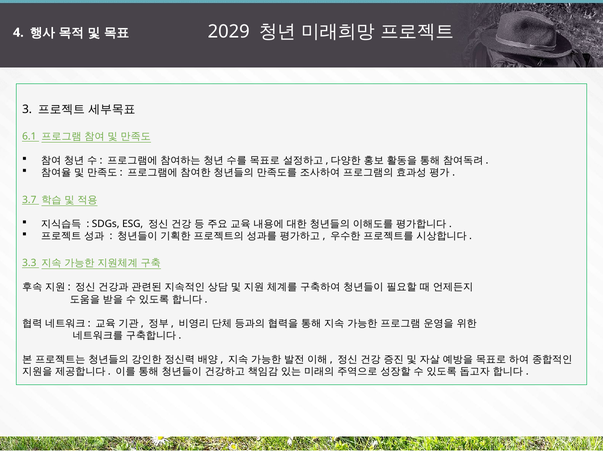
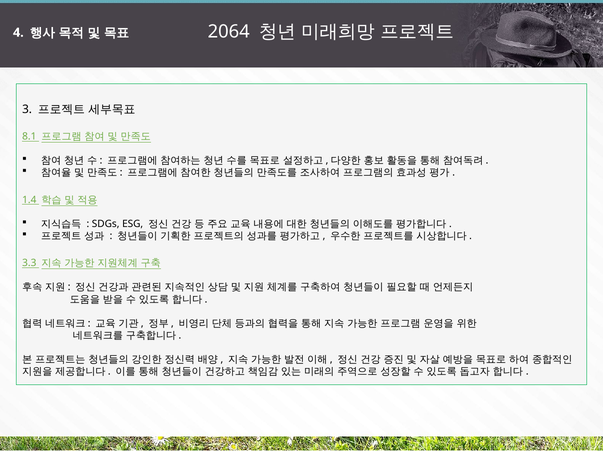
2029: 2029 -> 2064
6.1: 6.1 -> 8.1
3.7: 3.7 -> 1.4
